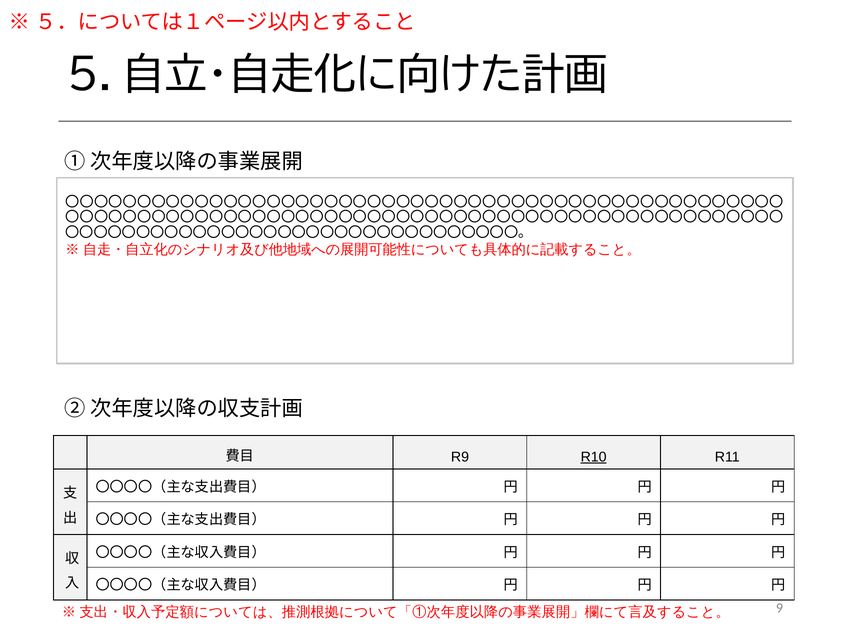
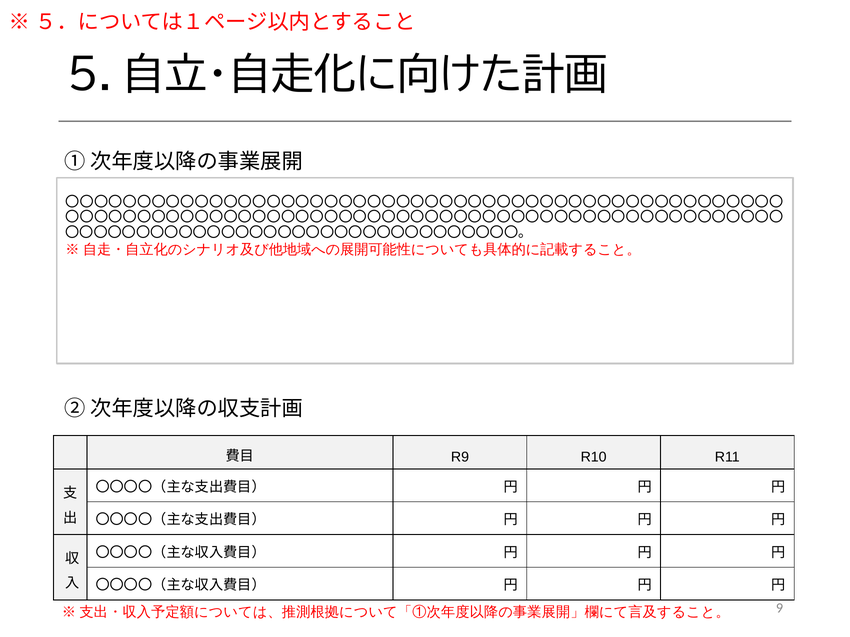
R10 underline: present -> none
